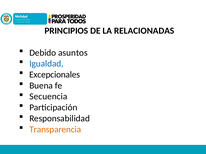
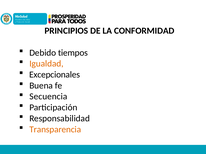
RELACIONADAS: RELACIONADAS -> CONFORMIDAD
asuntos: asuntos -> tiempos
Igualdad colour: blue -> orange
